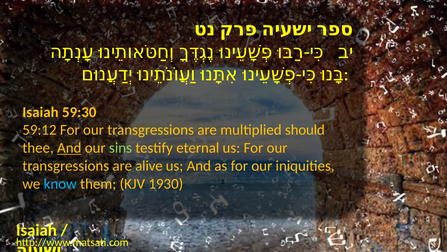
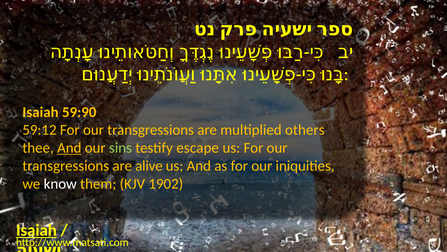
59:30: 59:30 -> 59:90
should: should -> others
eternal: eternal -> escape
know colour: light blue -> white
1930: 1930 -> 1902
Isaiah at (36, 230) underline: none -> present
